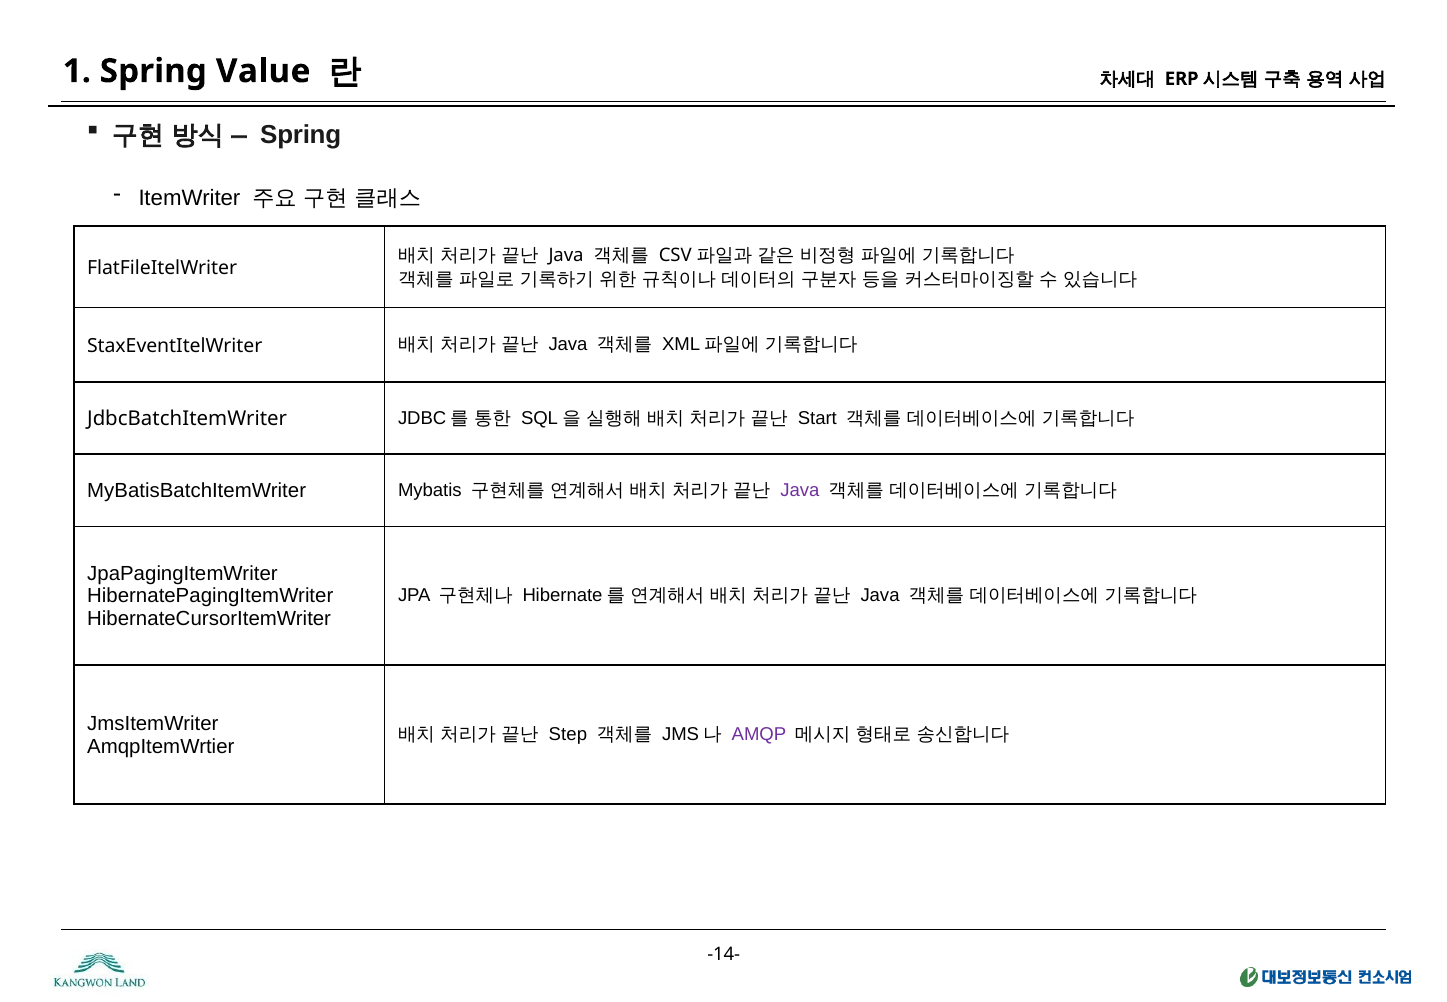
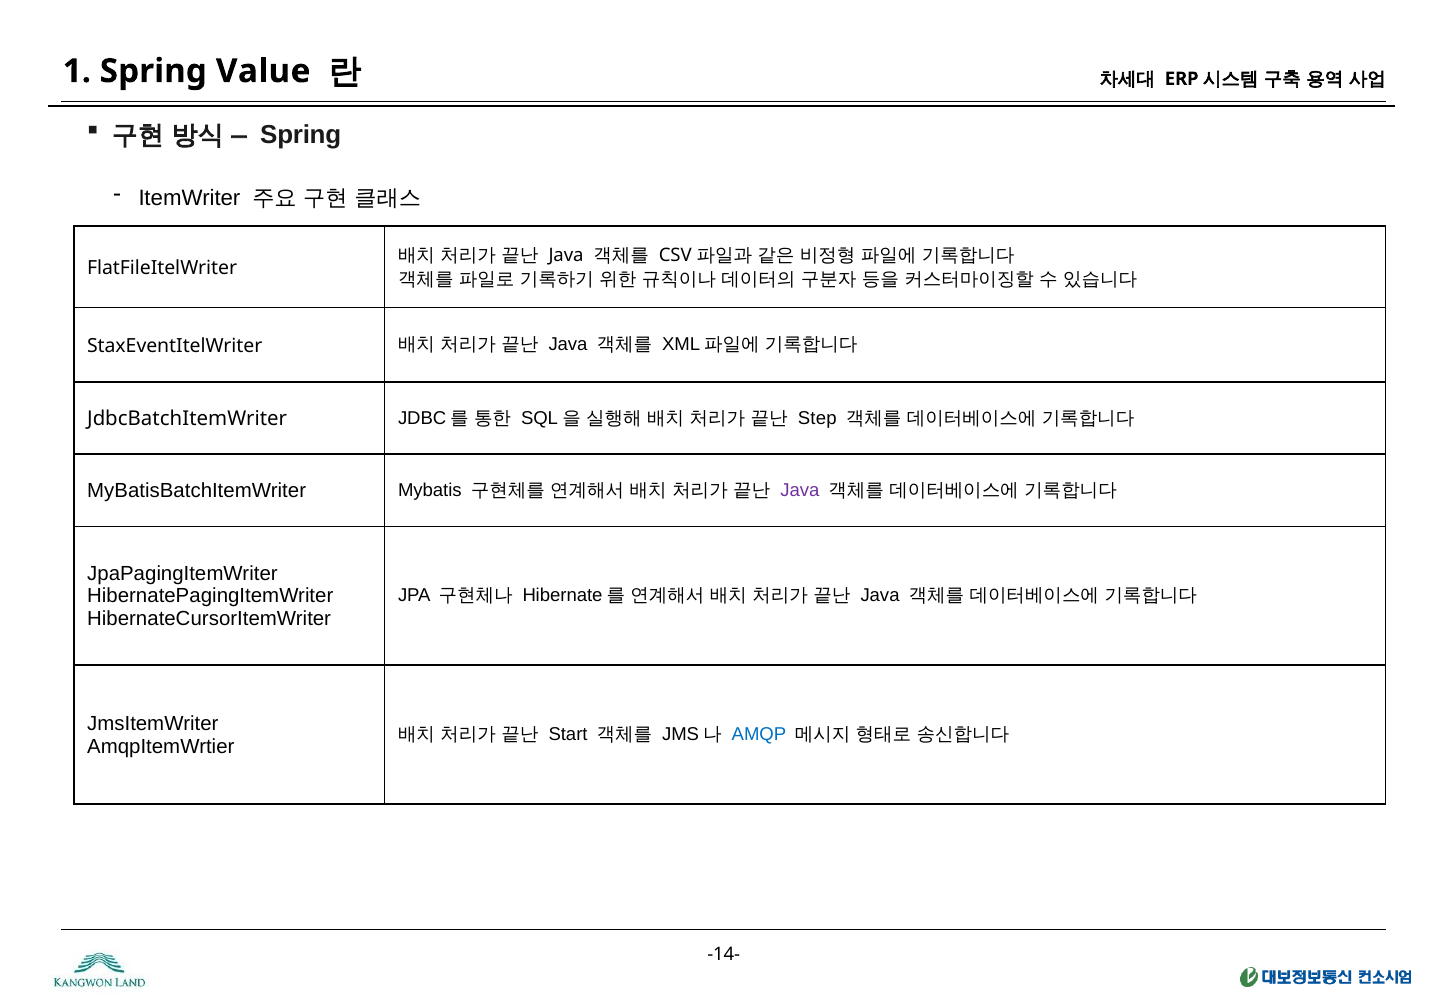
Start: Start -> Step
Step: Step -> Start
AMQP colour: purple -> blue
